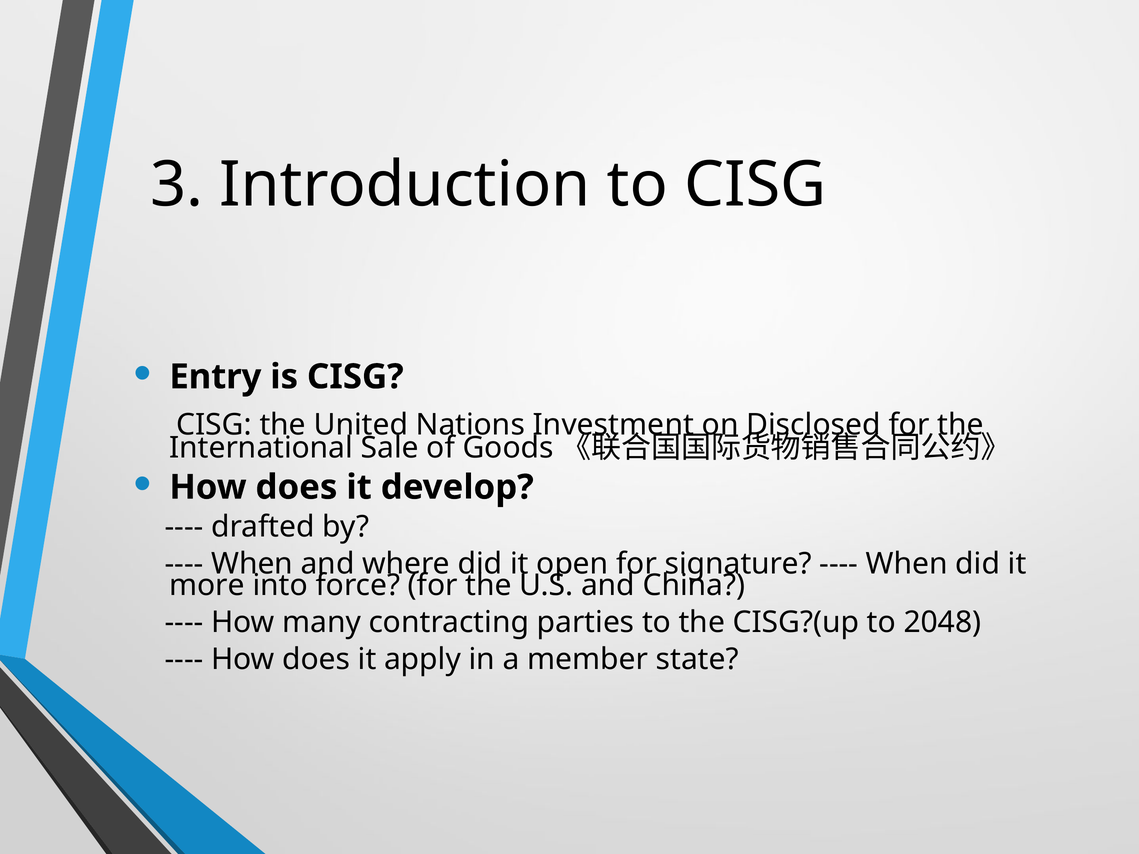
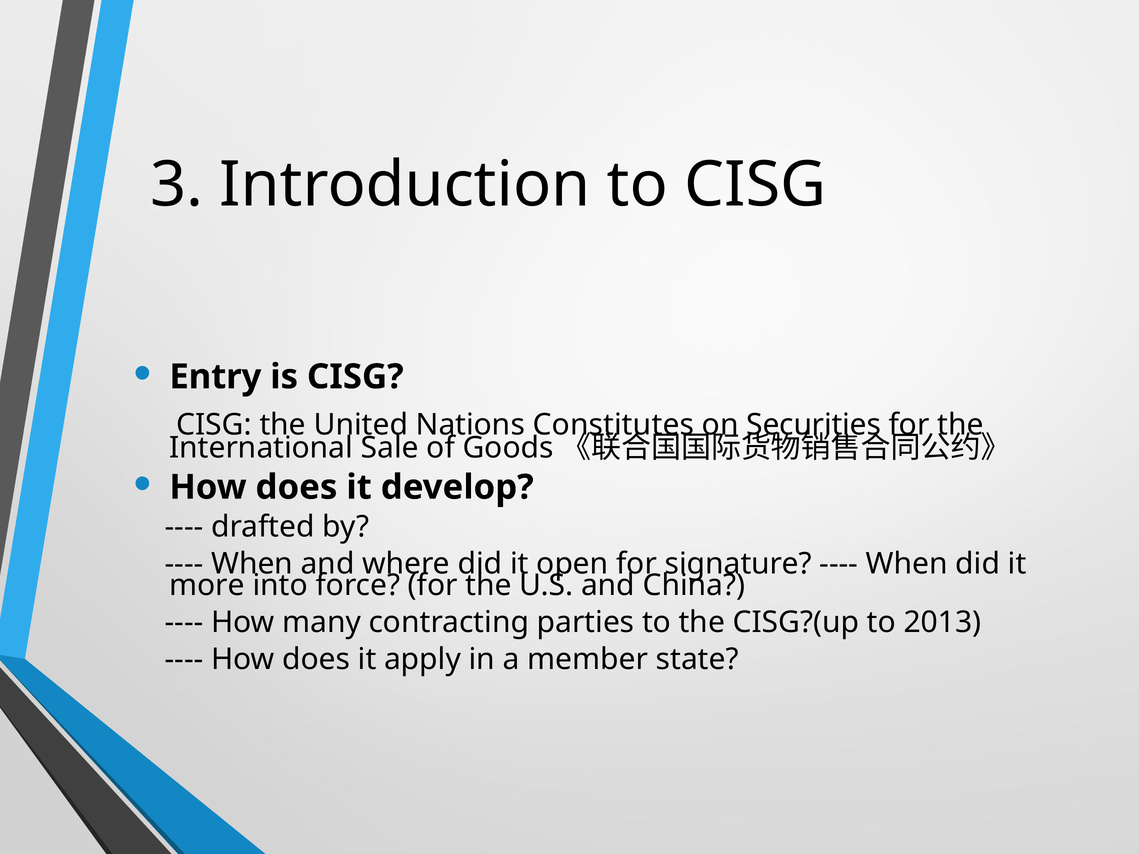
Investment: Investment -> Constitutes
Disclosed: Disclosed -> Securities
2048: 2048 -> 2013
